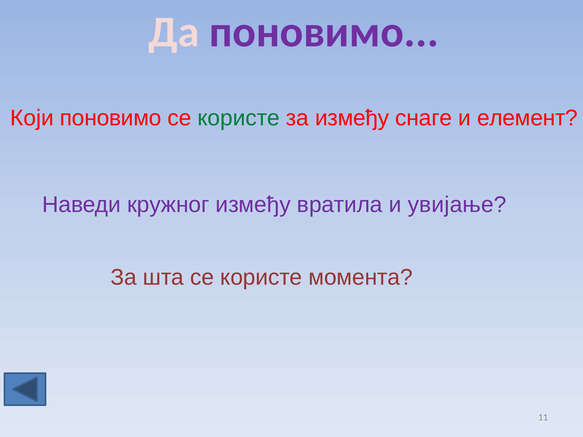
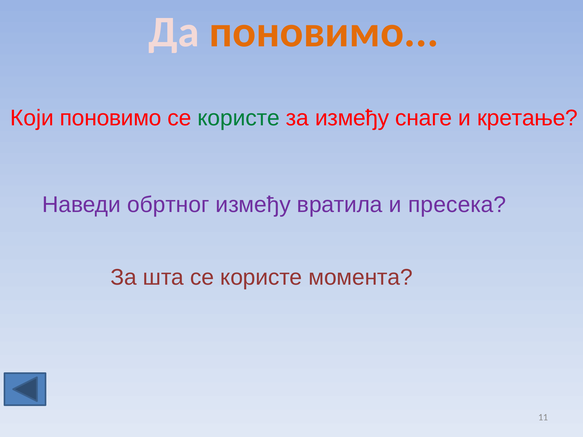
поновимо at (324, 32) colour: purple -> orange
елемент: елемент -> кретање
кружног: кружног -> обртног
увијање: увијање -> пресека
